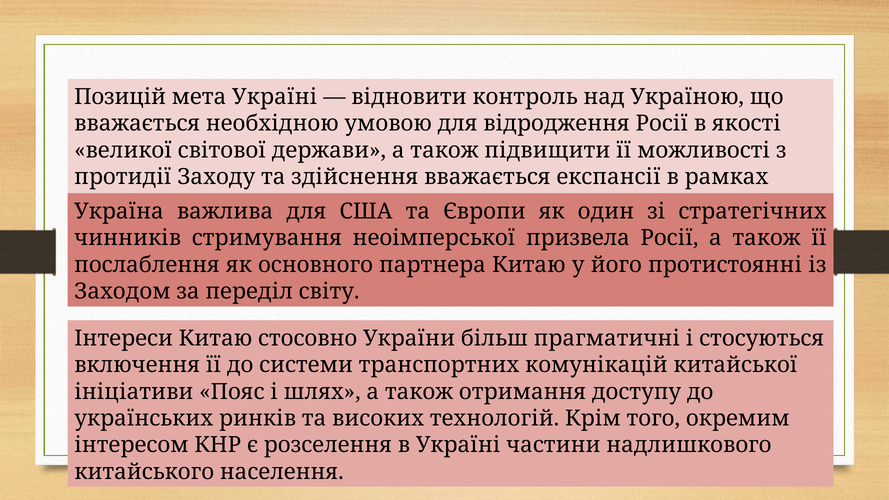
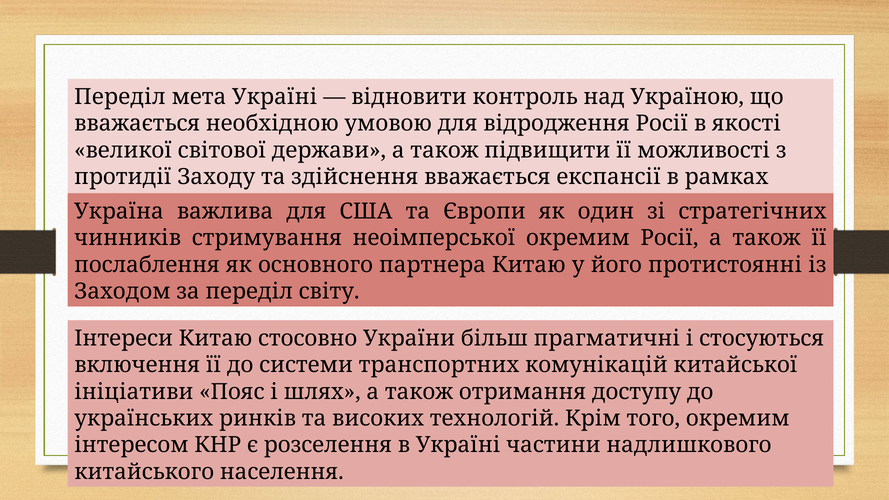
Позицій at (120, 97): Позицій -> Переділ
неоімперської призвела: призвела -> окремим
